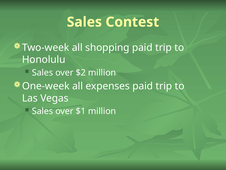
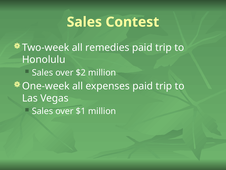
shopping: shopping -> remedies
